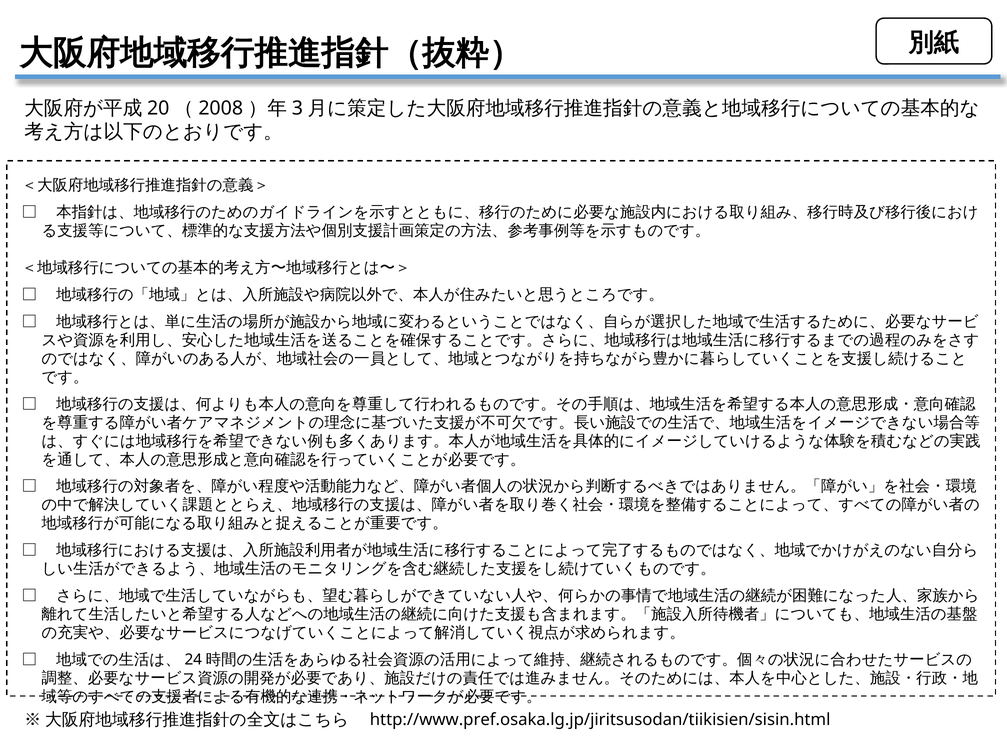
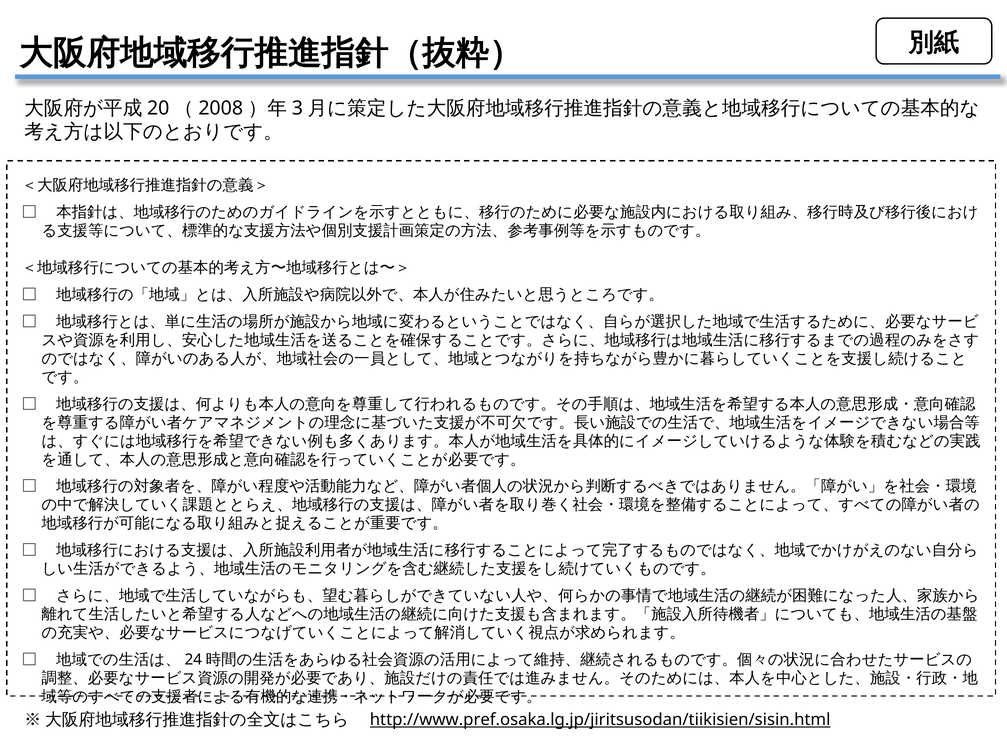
http://www.pref.osaka.lg.jp/jiritsusodan/tiikisien/sisin.html underline: none -> present
